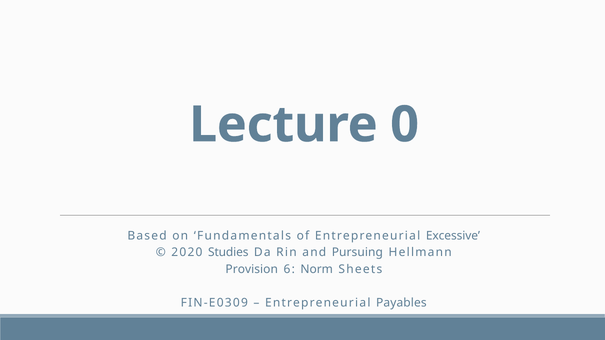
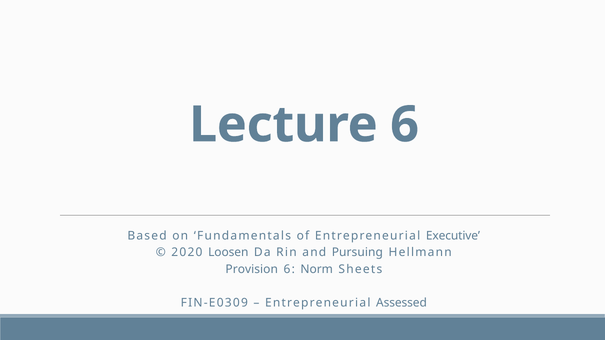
Lecture 0: 0 -> 6
Excessive: Excessive -> Executive
Studies: Studies -> Loosen
Payables: Payables -> Assessed
